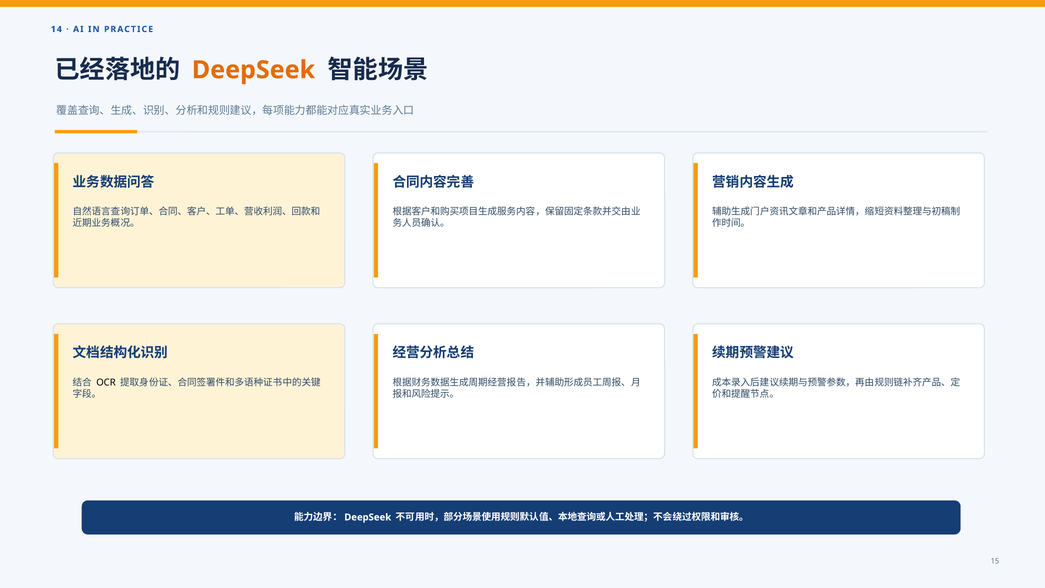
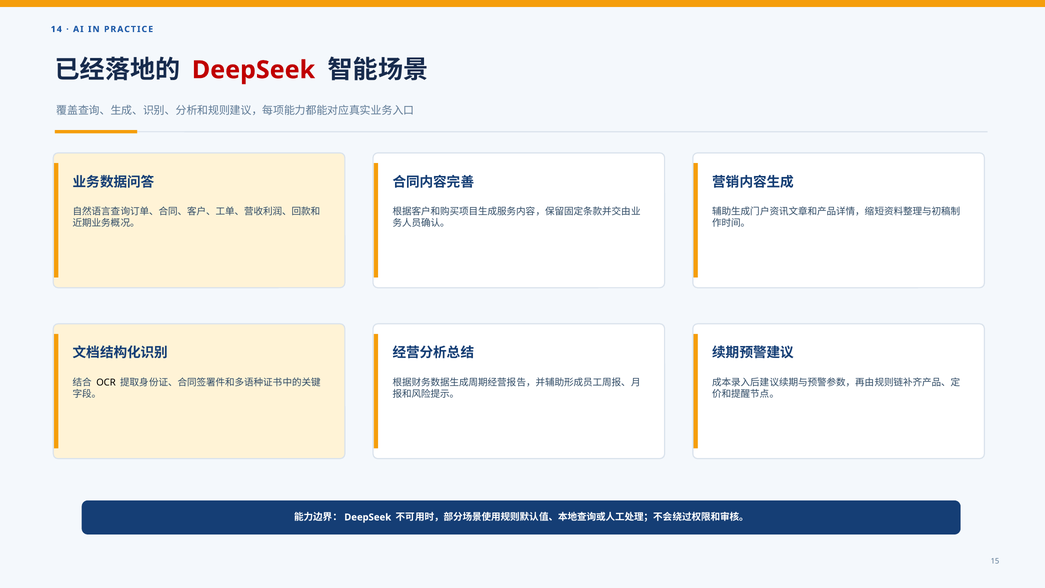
DeepSeek colour: orange -> red
